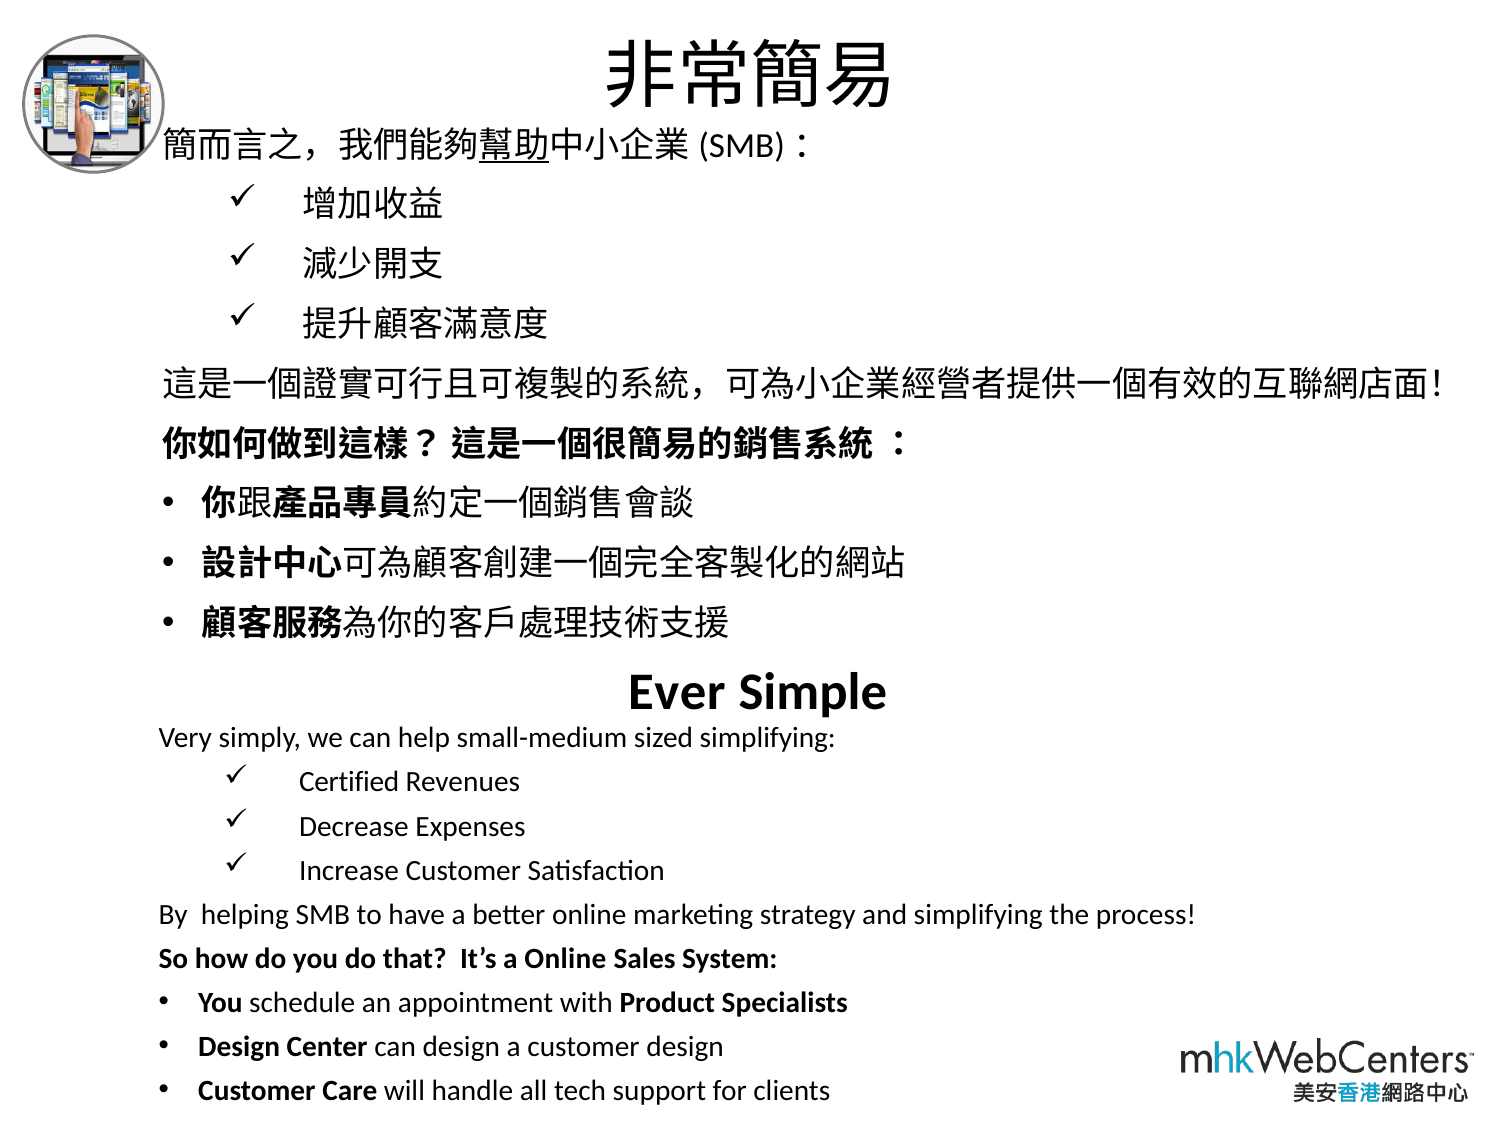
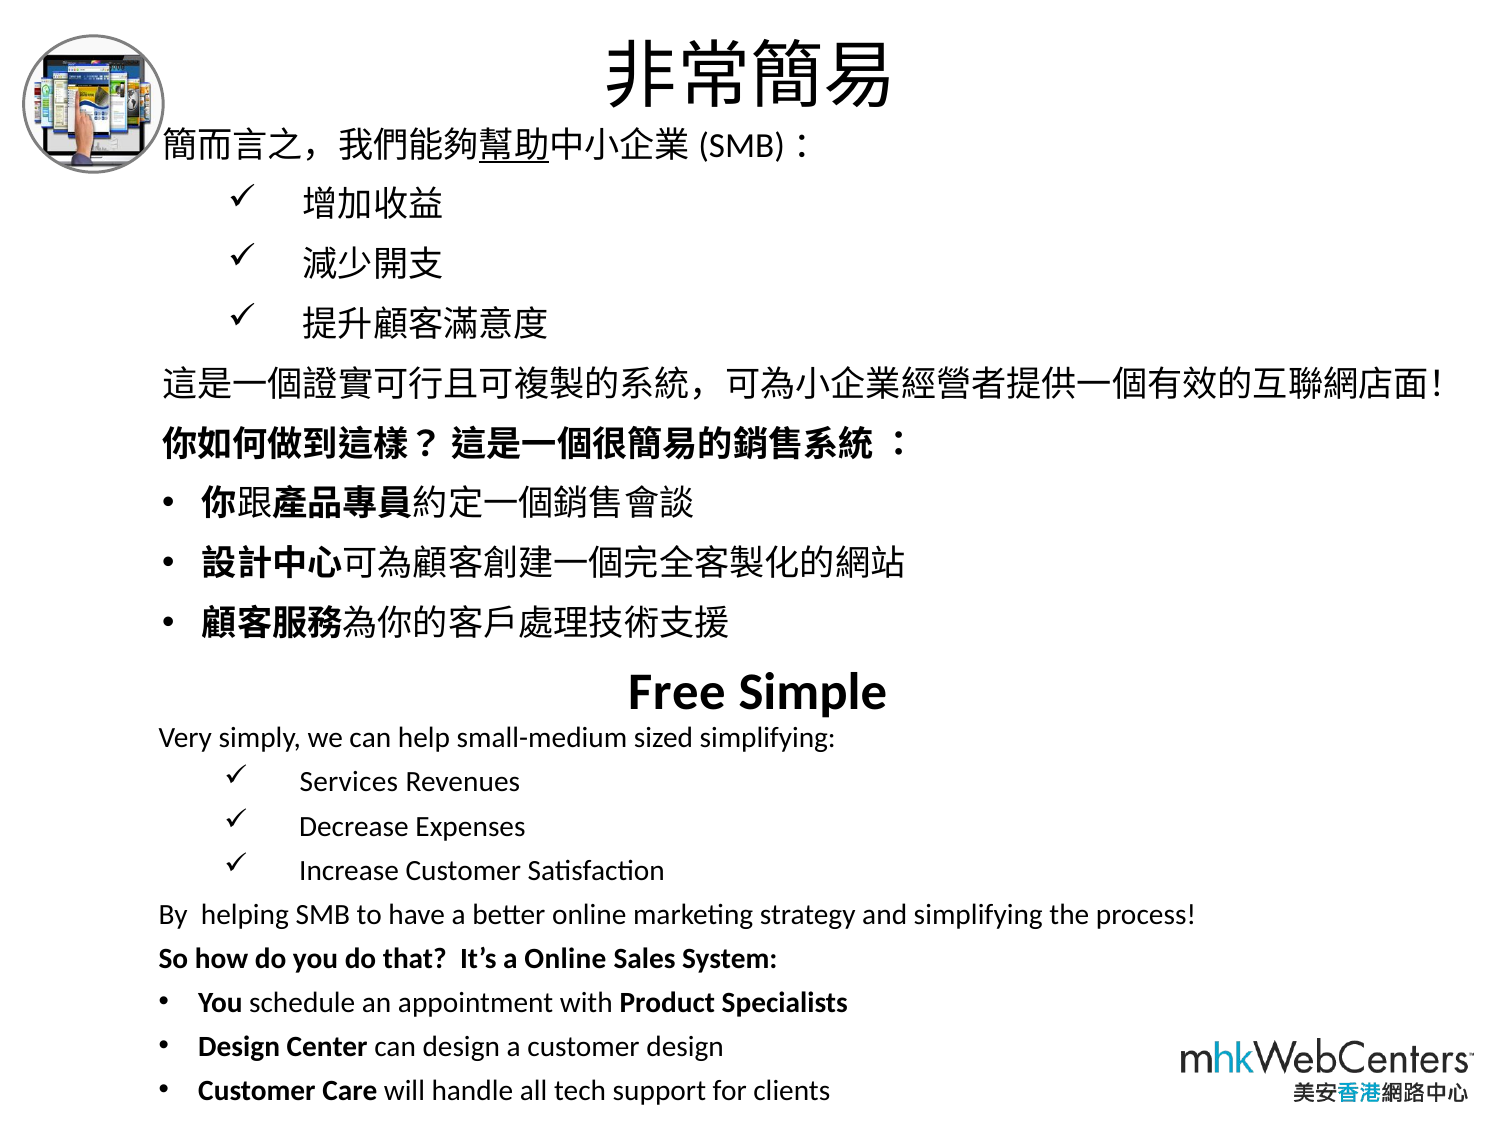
Ever: Ever -> Free
Certified: Certified -> Services
